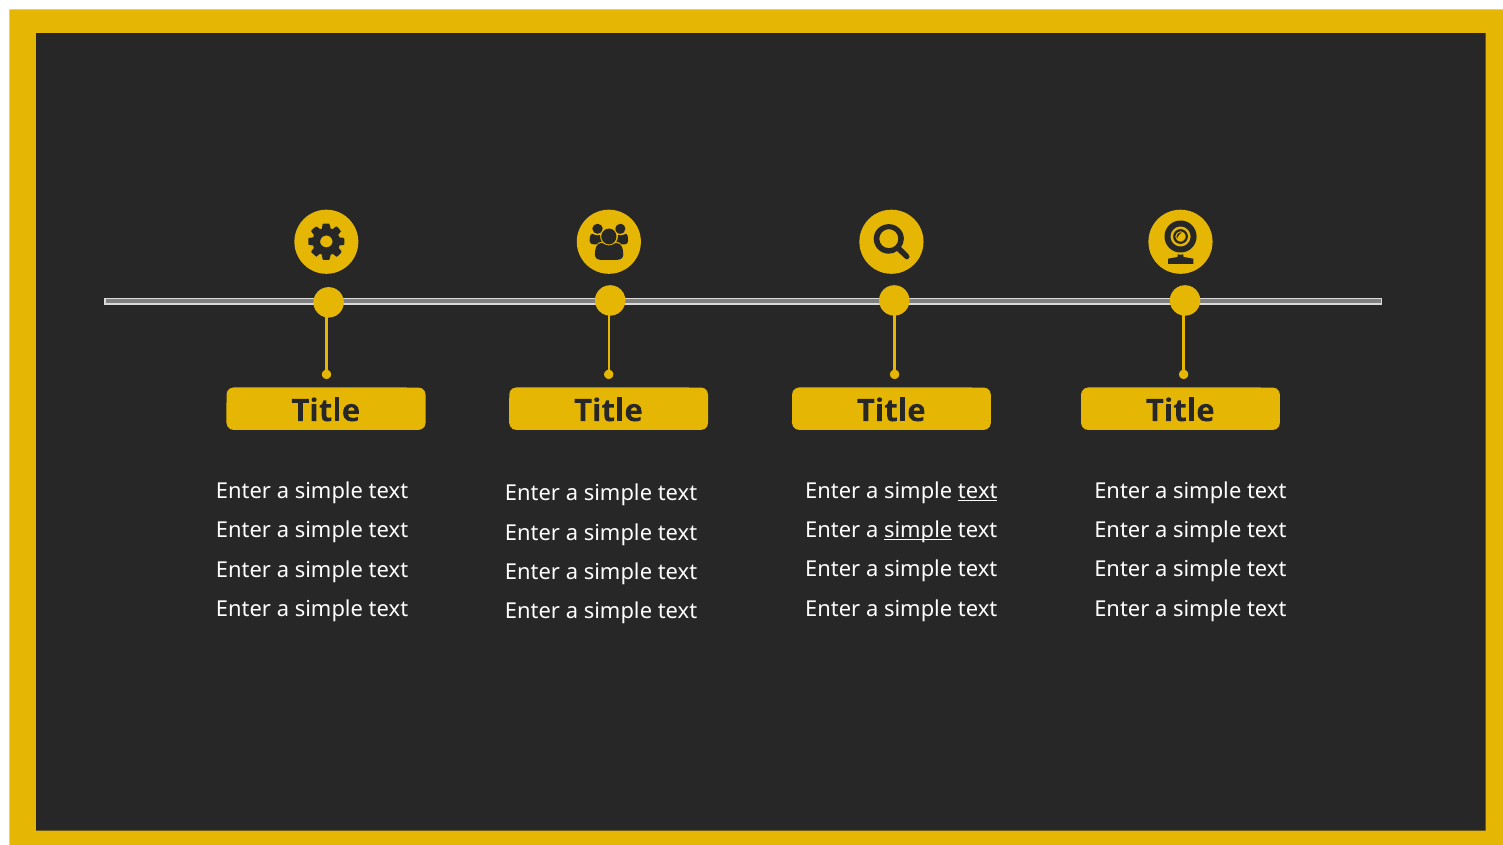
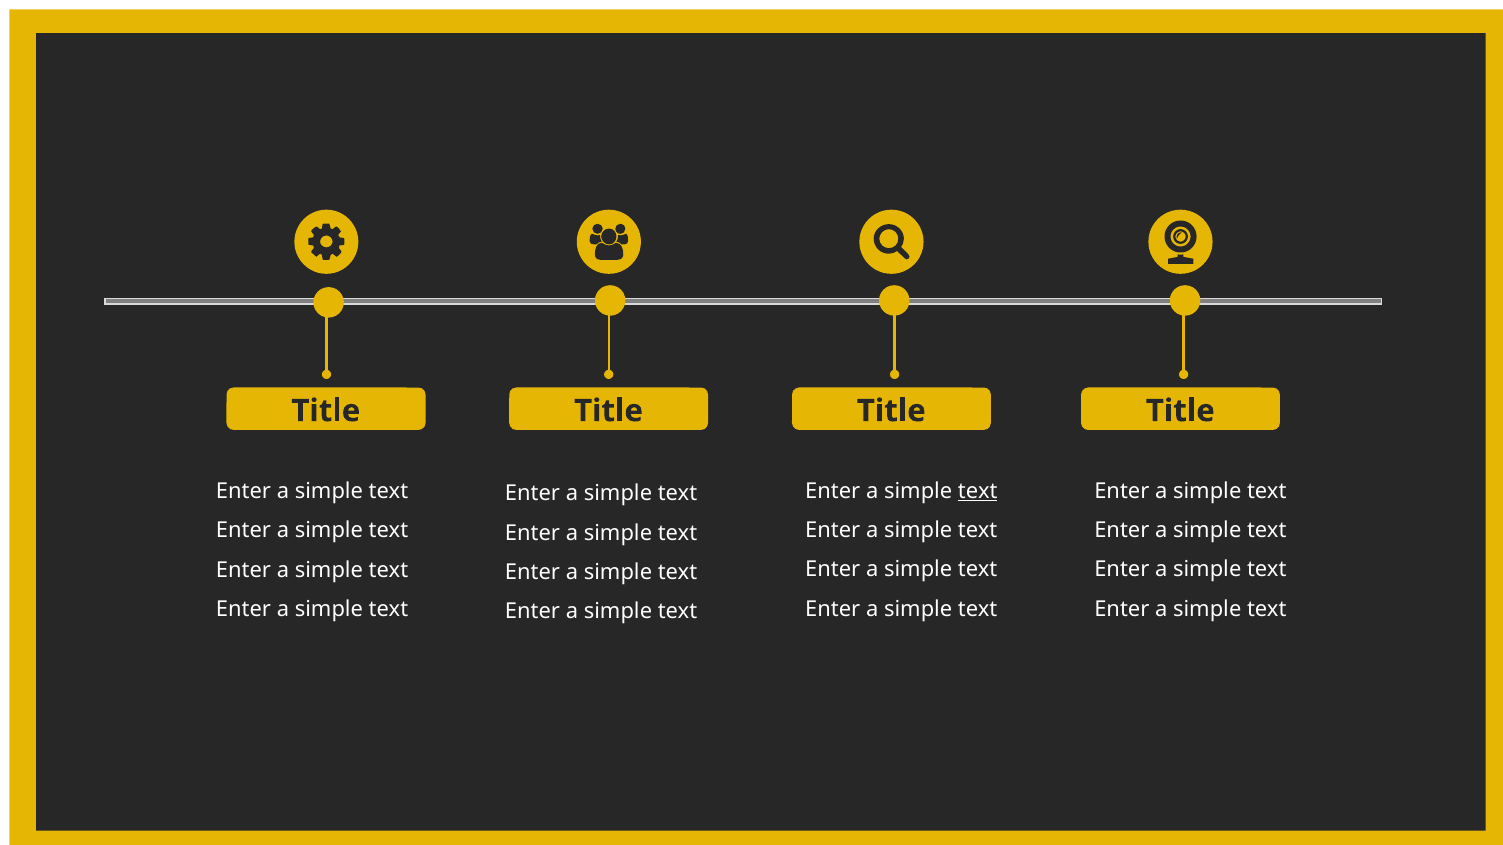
simple at (918, 531) underline: present -> none
